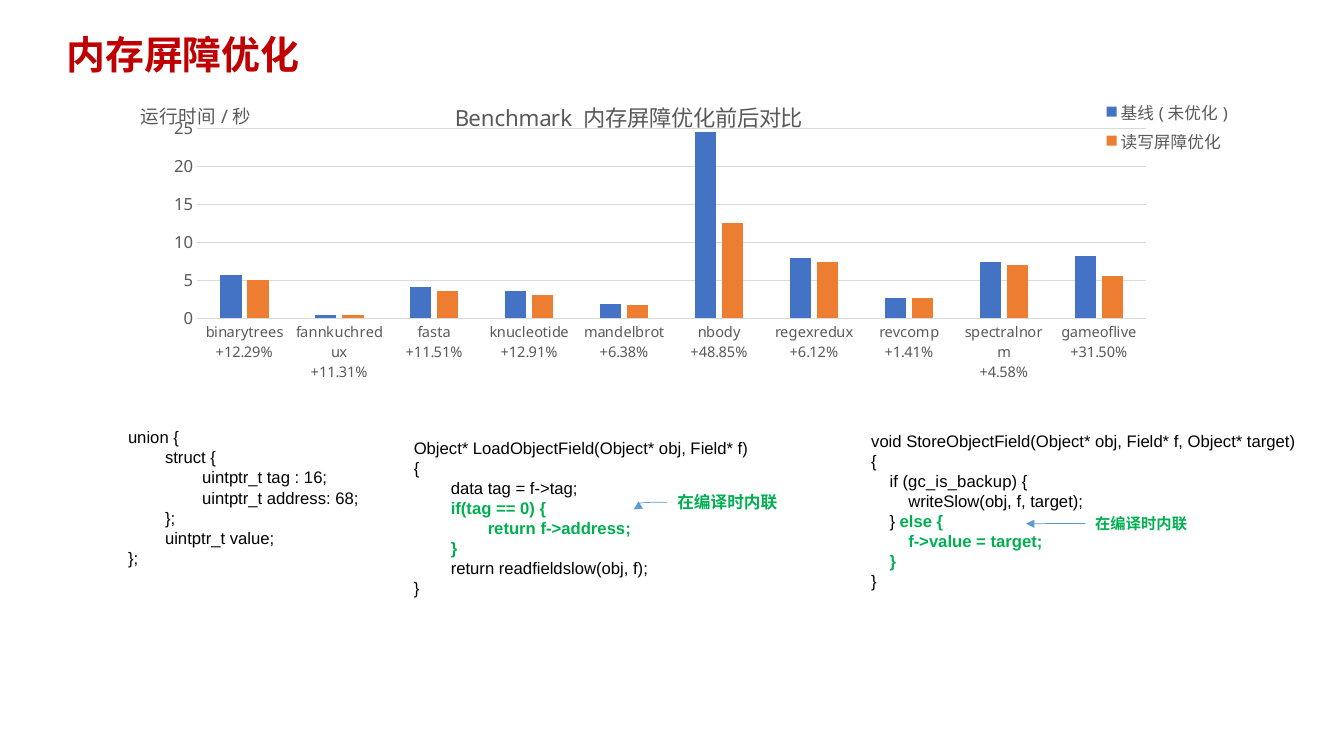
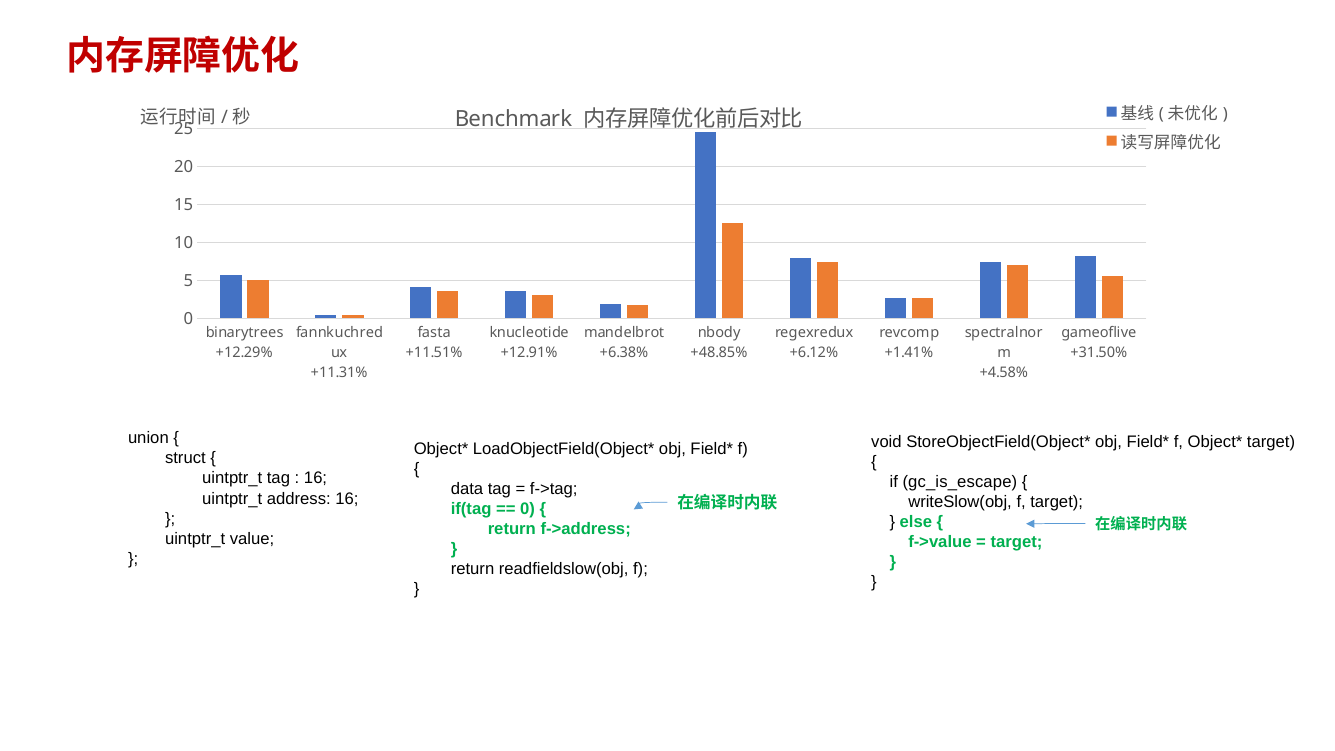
gc_is_backup: gc_is_backup -> gc_is_escape
address 68: 68 -> 16
